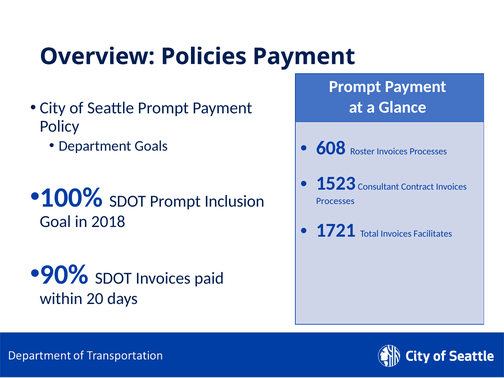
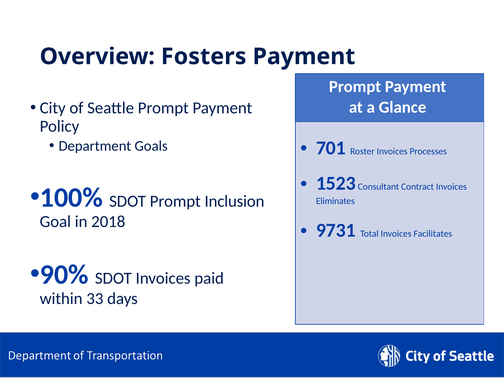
Policies: Policies -> Fosters
608: 608 -> 701
Processes at (335, 201): Processes -> Eliminates
1721: 1721 -> 9731
20: 20 -> 33
